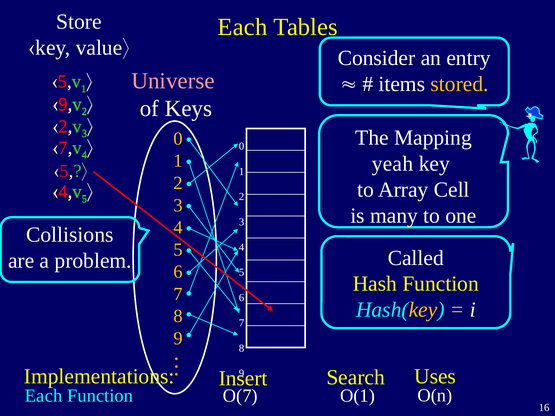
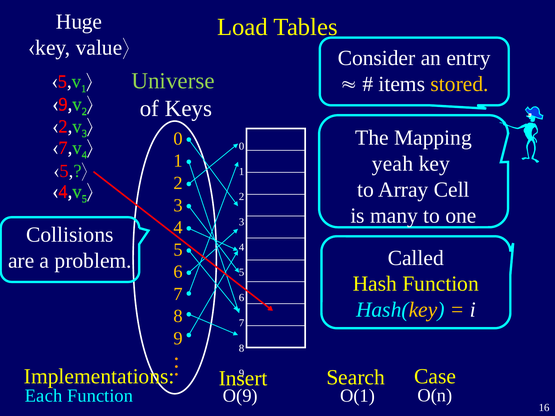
Store: Store -> Huge
Each at (242, 27): Each -> Load
Universe colour: pink -> light green
Uses: Uses -> Case
O(7: O(7 -> O(9
